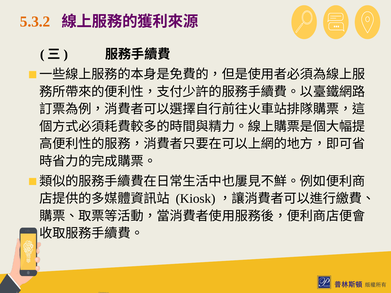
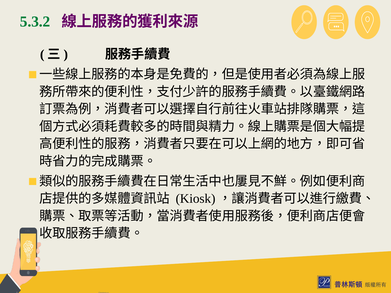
5.3.2 colour: orange -> green
